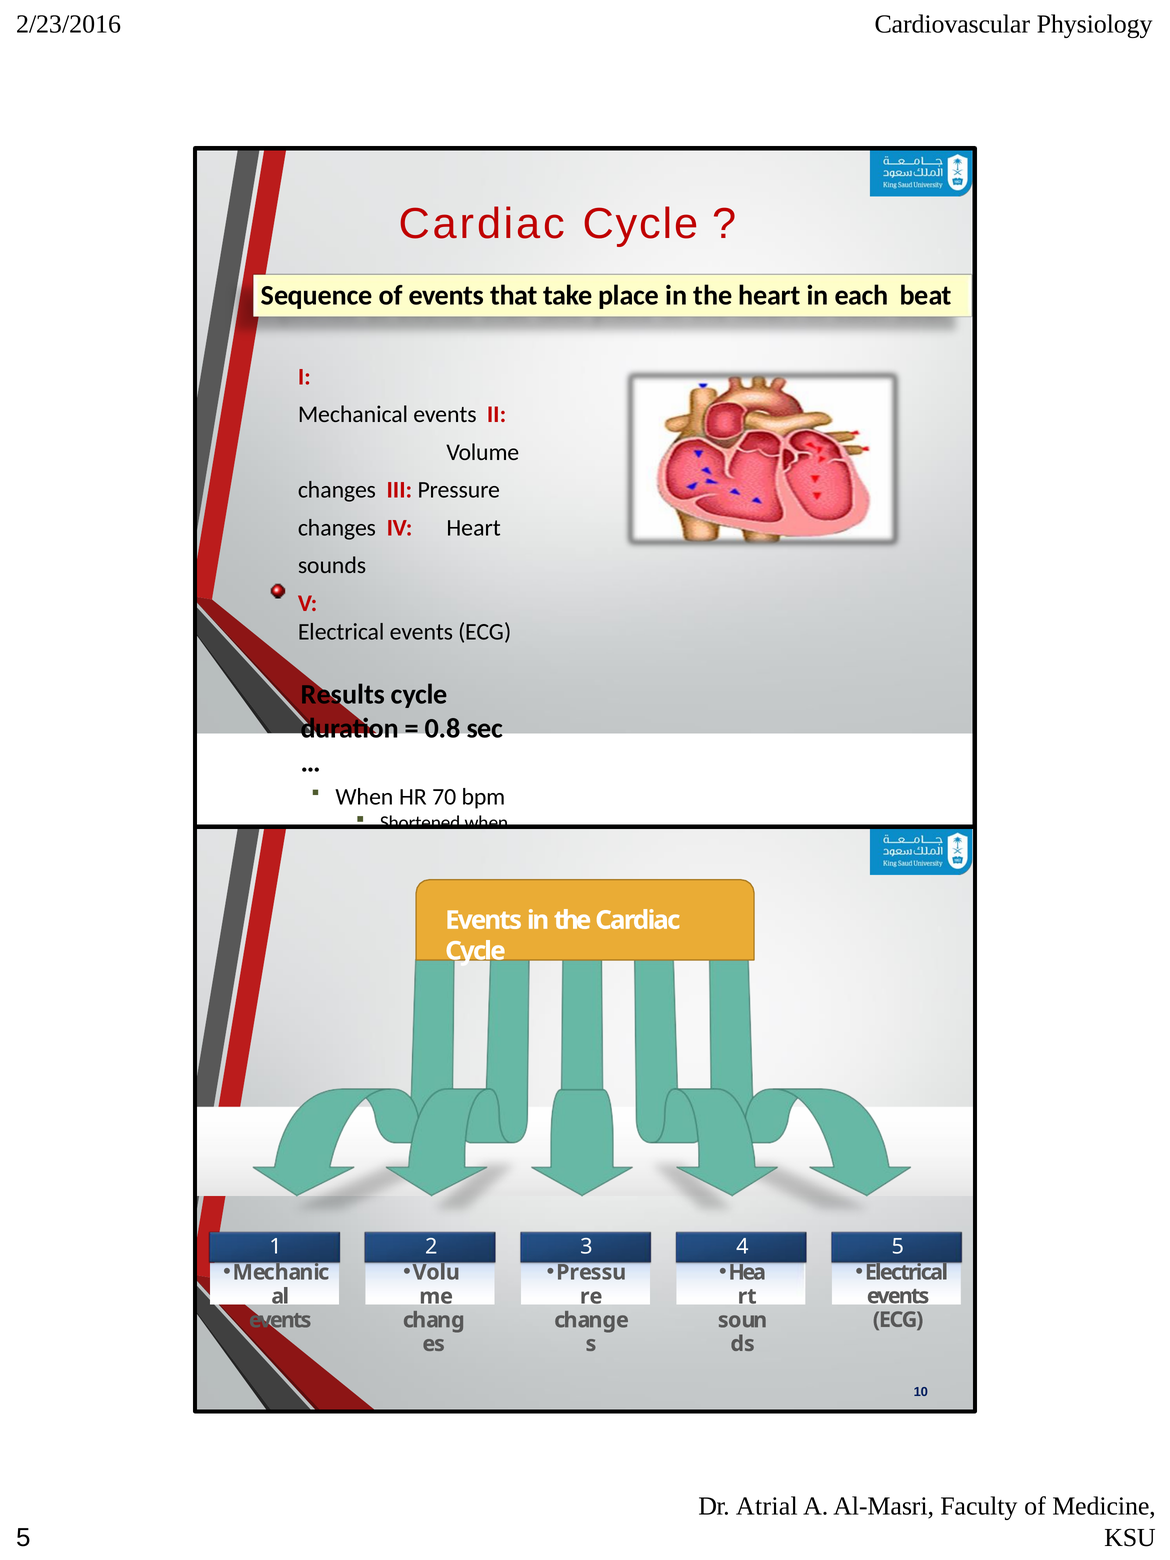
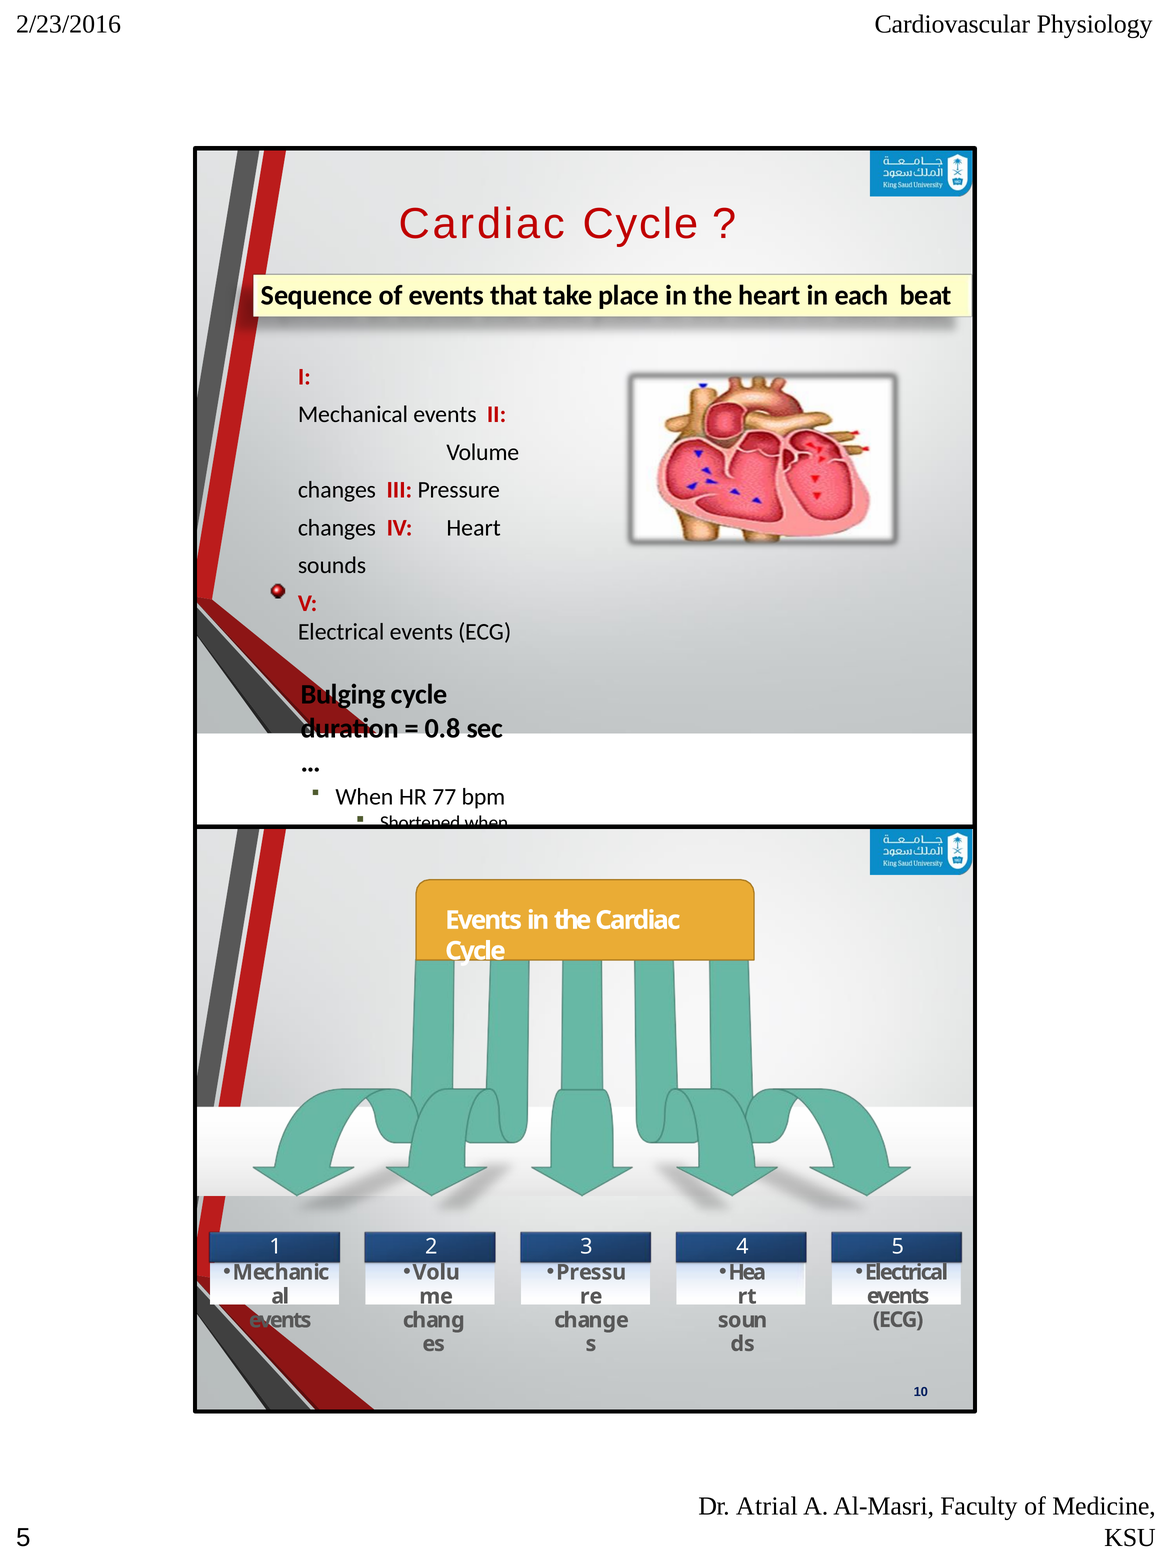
Results: Results -> Bulging
70: 70 -> 77
